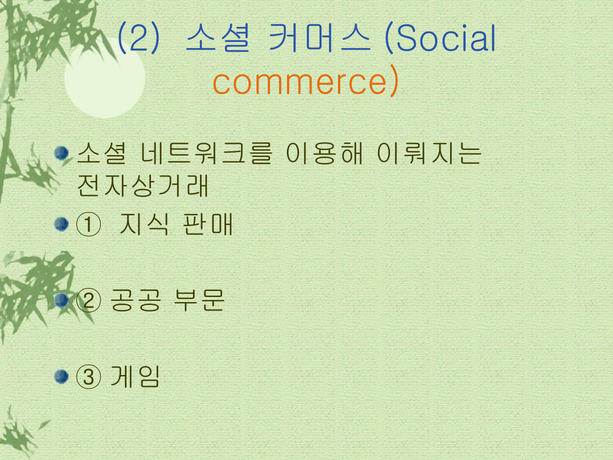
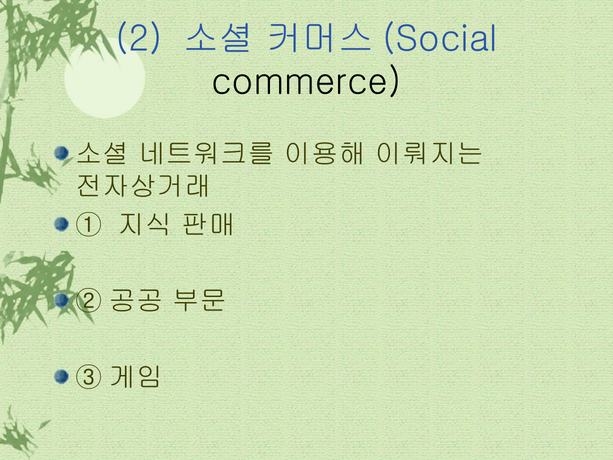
commerce colour: orange -> black
